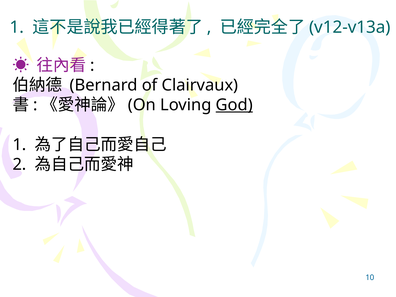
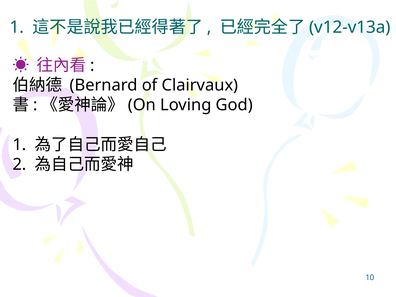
God underline: present -> none
